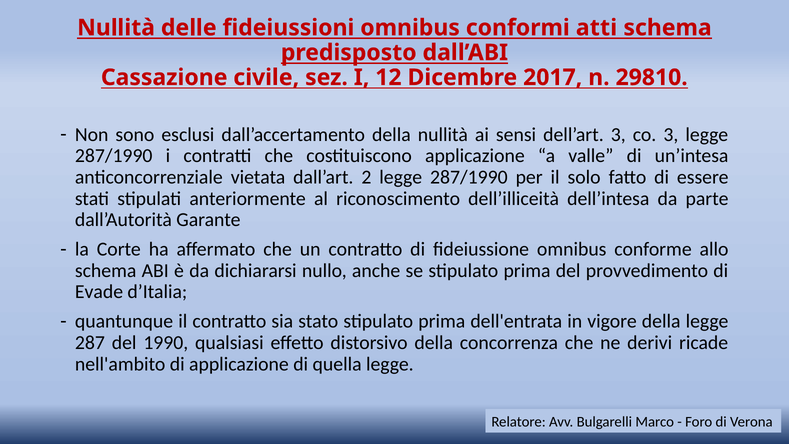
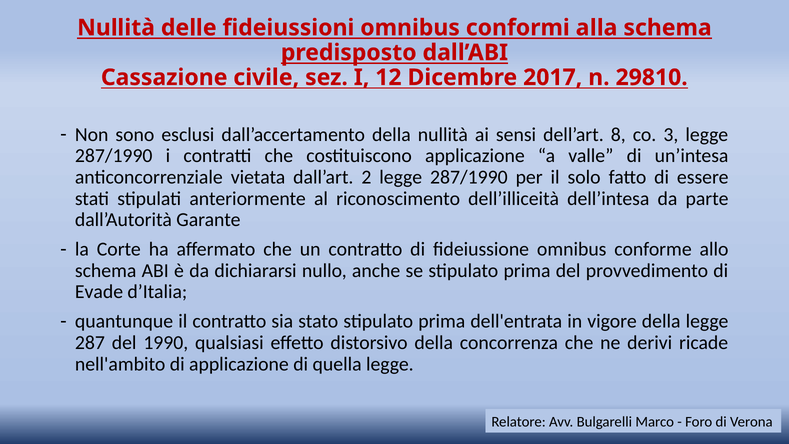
atti: atti -> alla
dell’art 3: 3 -> 8
